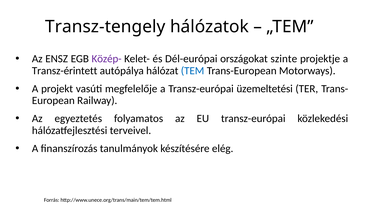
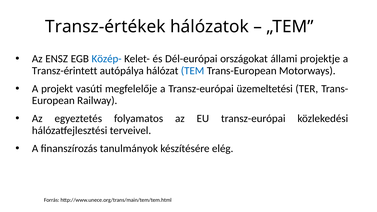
Transz-tengely: Transz-tengely -> Transz-értékek
Közép- colour: purple -> blue
szinte: szinte -> állami
